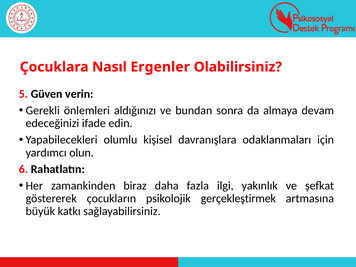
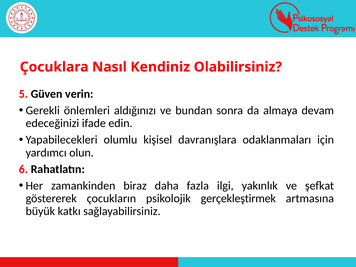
Ergenler: Ergenler -> Kendiniz
